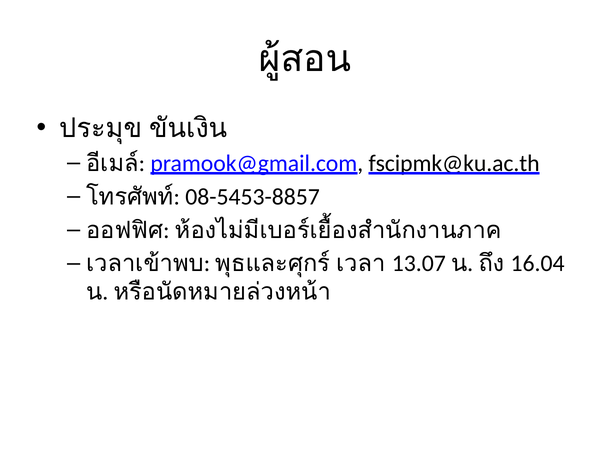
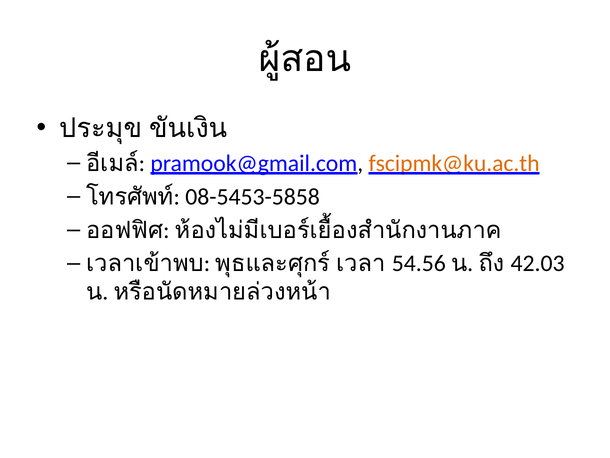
fscipmk@ku.ac.th colour: black -> orange
08-5453-8857: 08-5453-8857 -> 08-5453-5858
13.07: 13.07 -> 54.56
16.04: 16.04 -> 42.03
